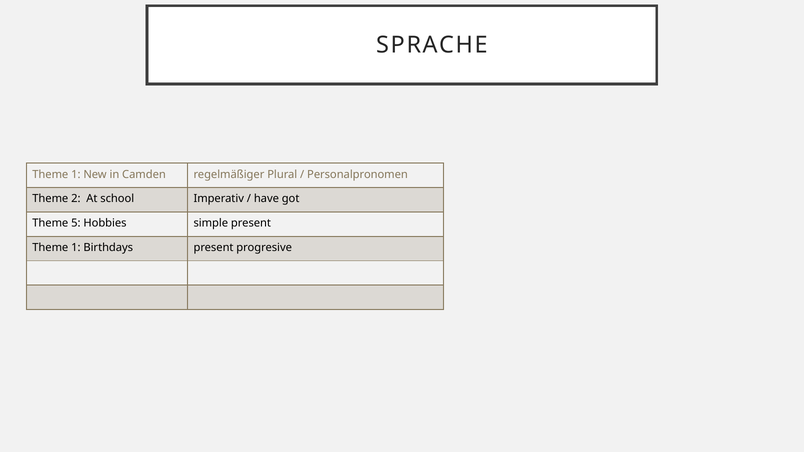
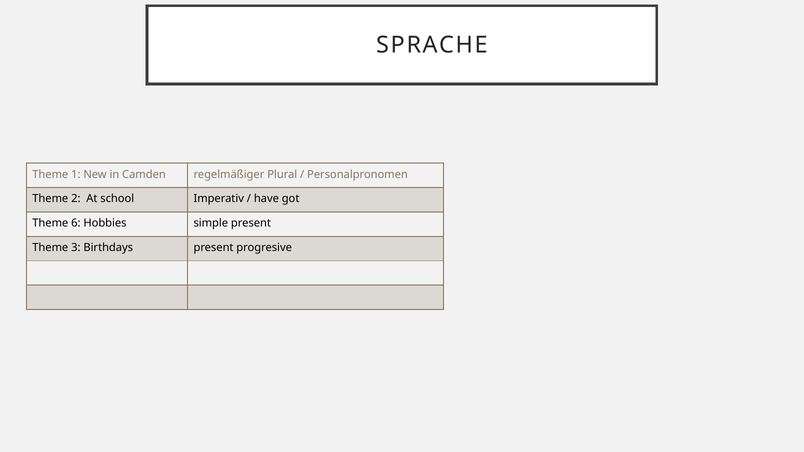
5: 5 -> 6
1 at (76, 248): 1 -> 3
